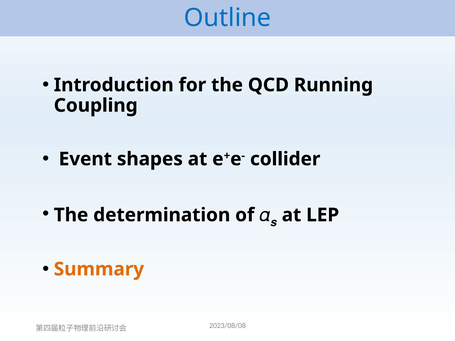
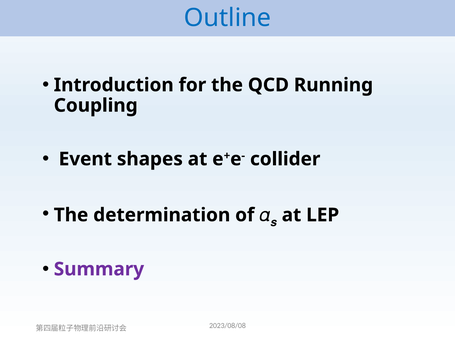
Summary colour: orange -> purple
